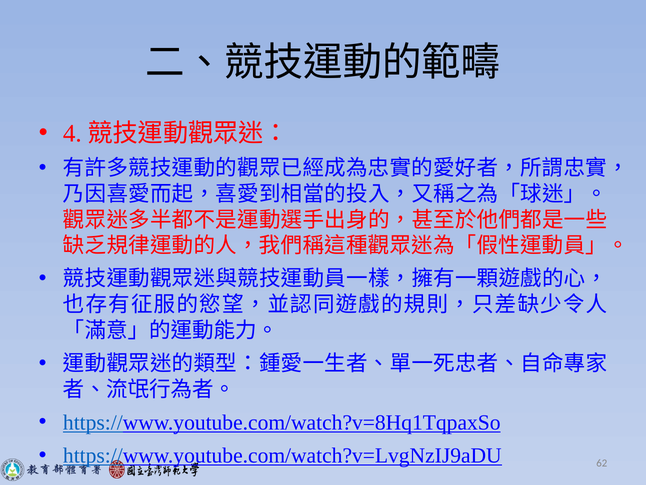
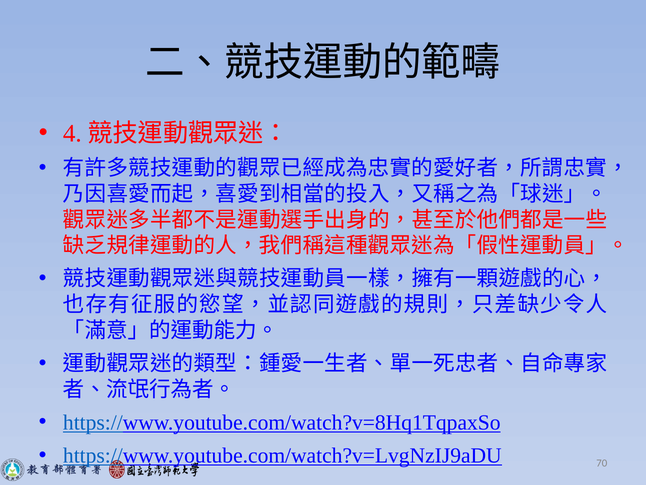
62: 62 -> 70
